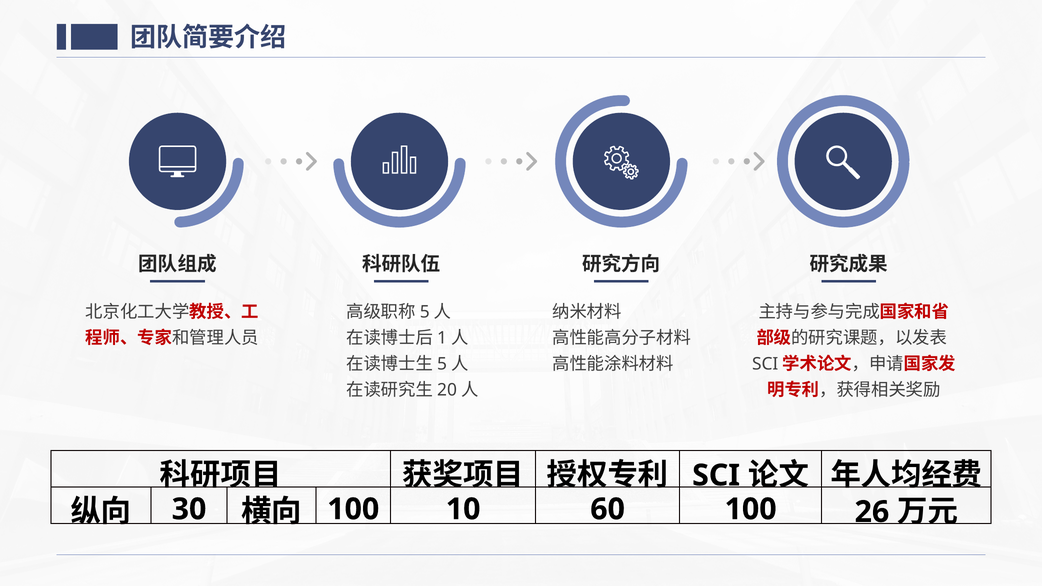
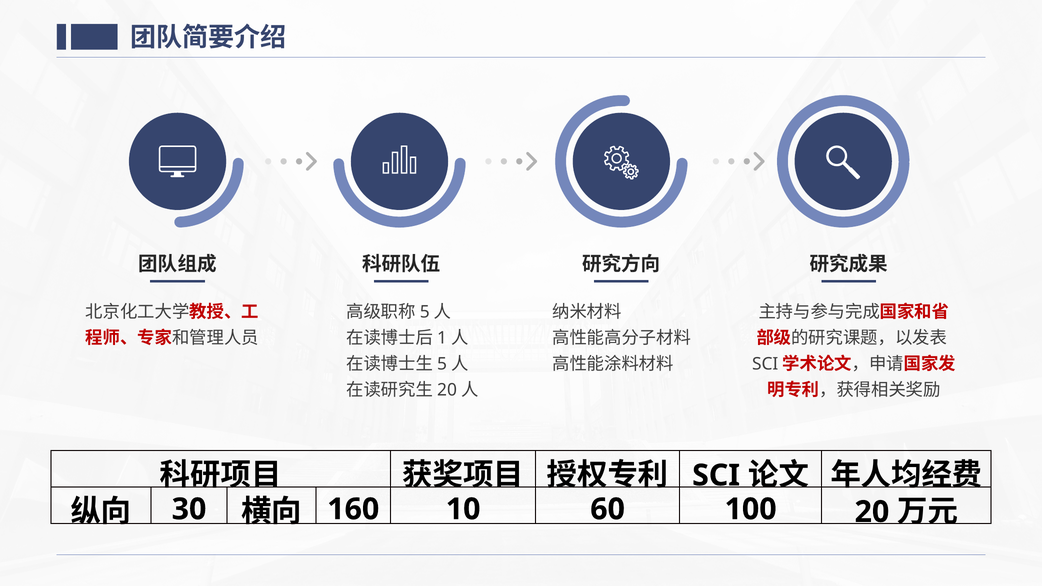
100 at (353, 509): 100 -> 160
26: 26 -> 20
